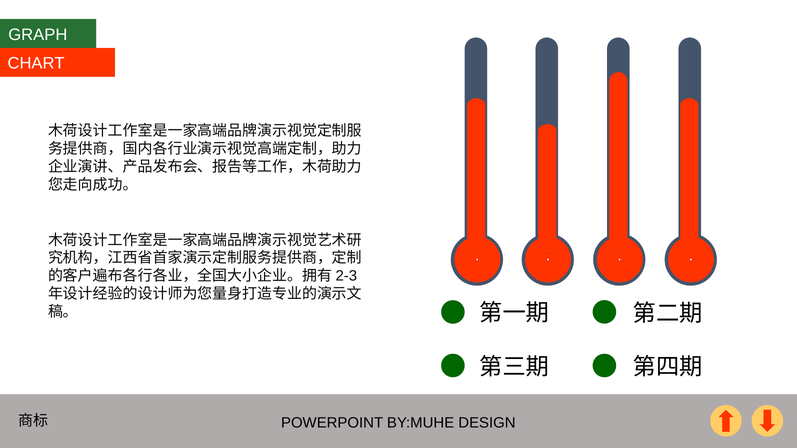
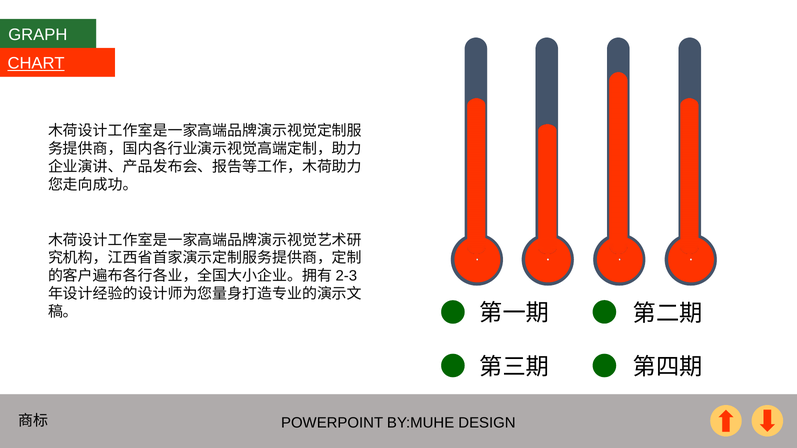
CHART underline: none -> present
